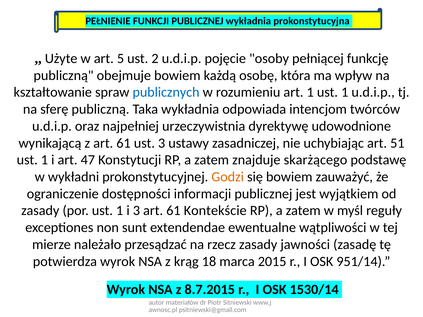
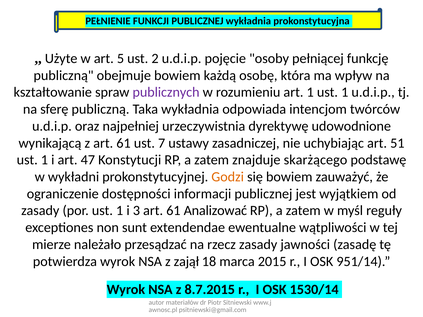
publicznych colour: blue -> purple
ust 3: 3 -> 7
Kontekście: Kontekście -> Analizować
krąg: krąg -> zajął
